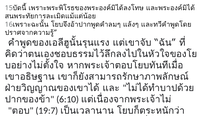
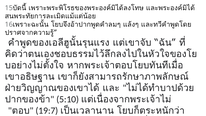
6:10: 6:10 -> 5:10
